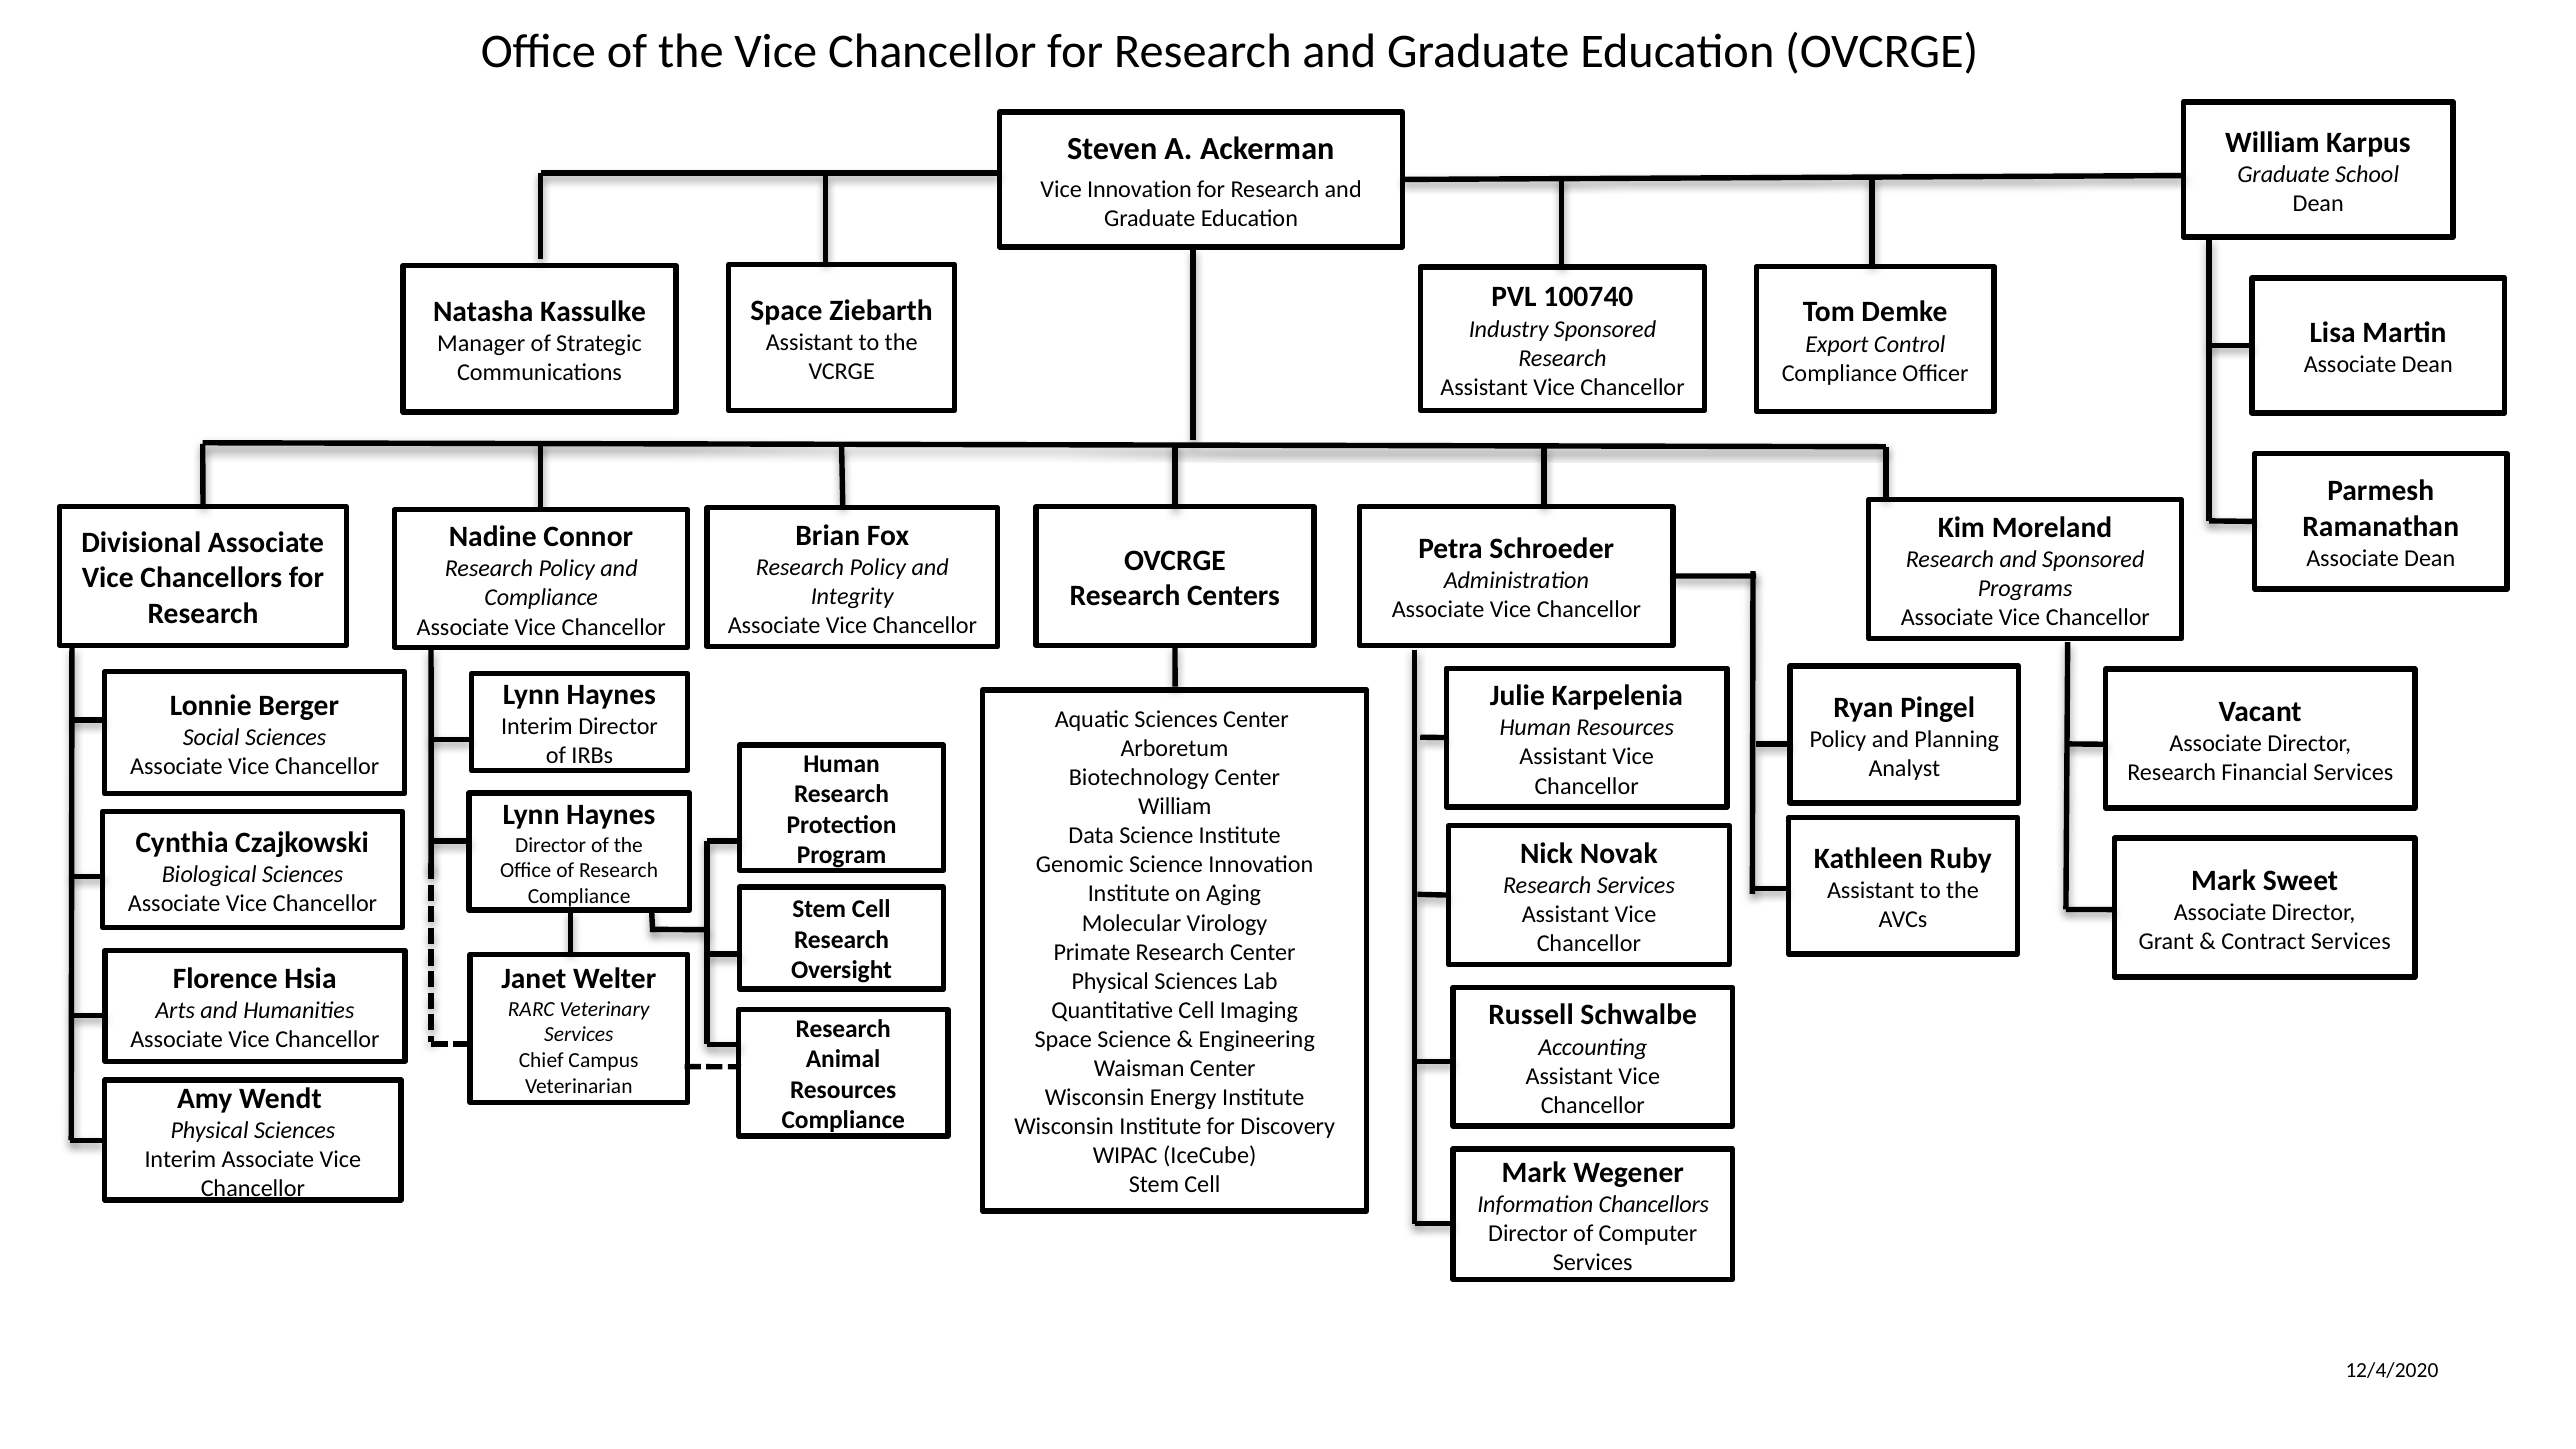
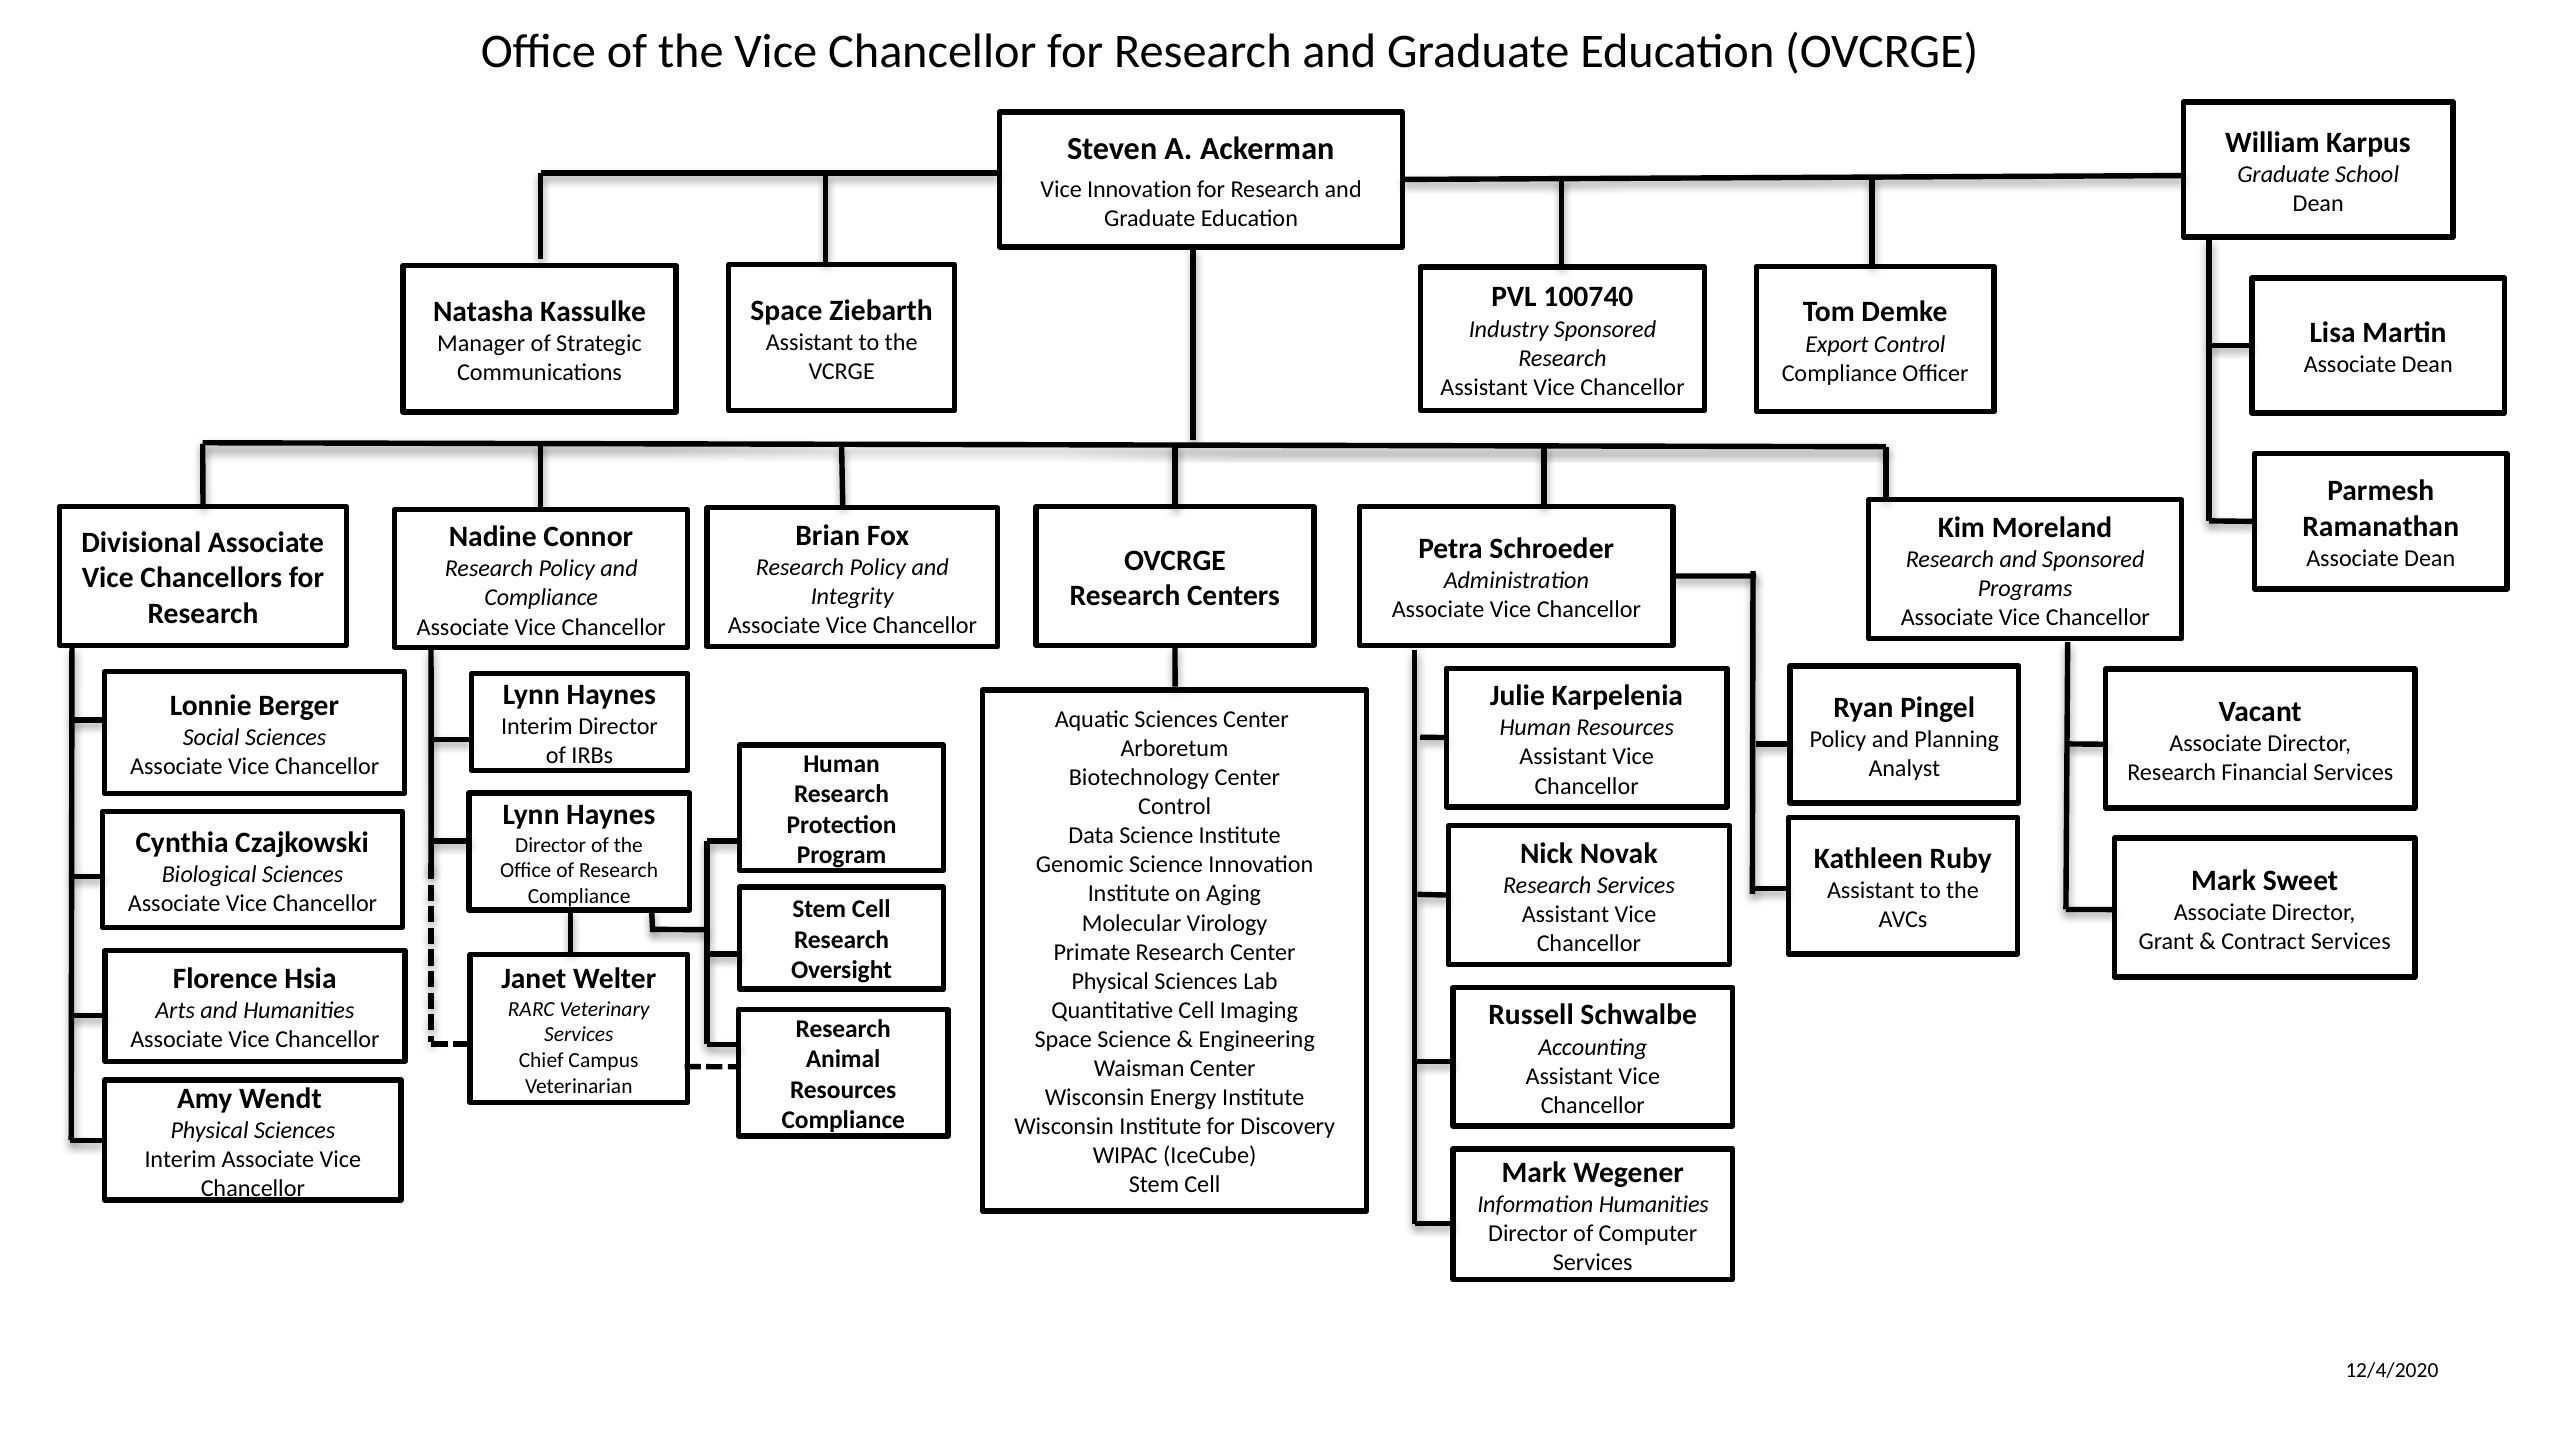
William at (1175, 807): William -> Control
Information Chancellors: Chancellors -> Humanities
